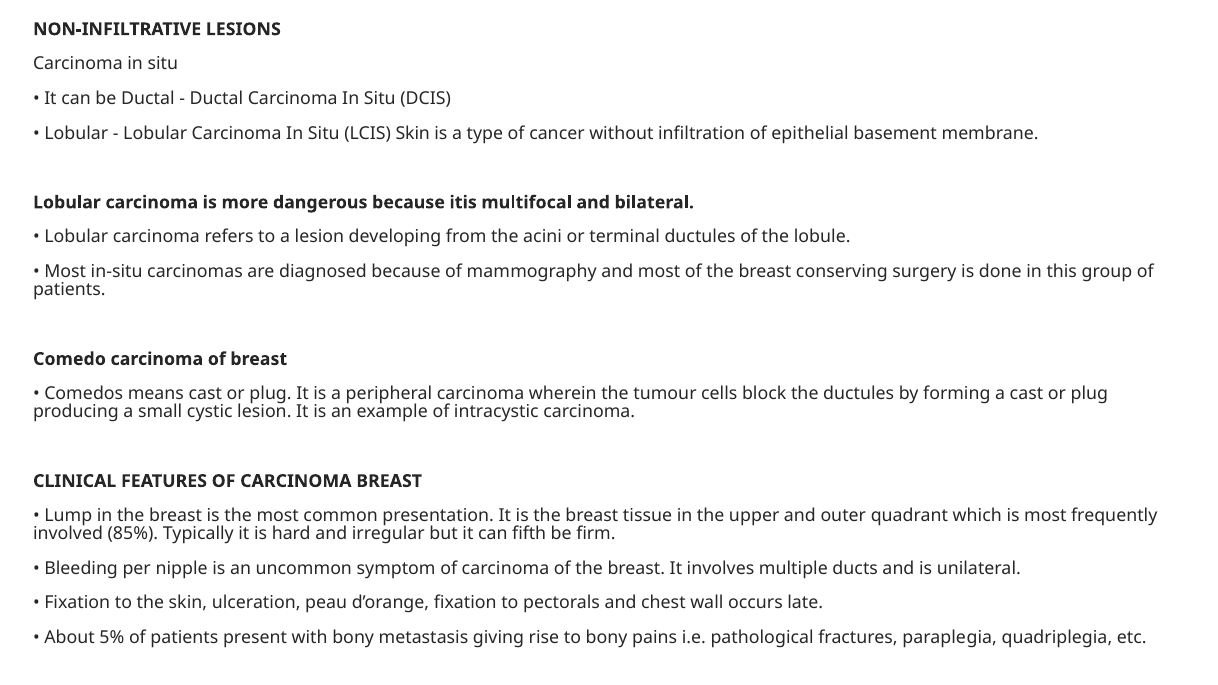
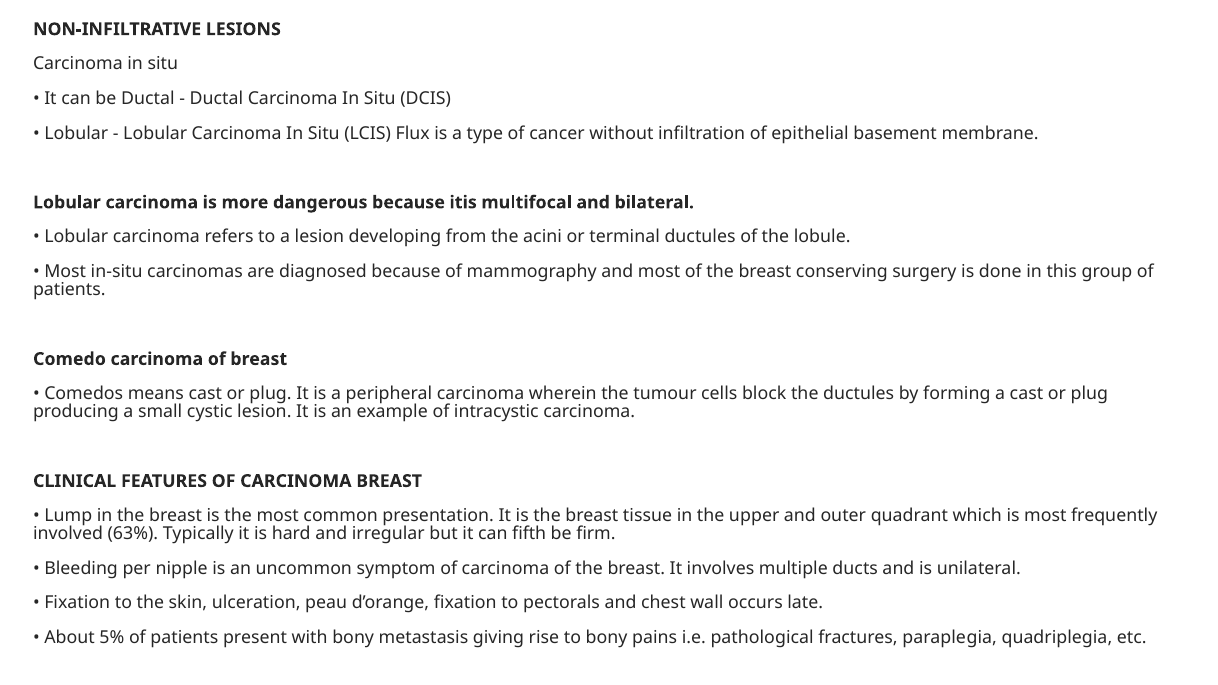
LCIS Skin: Skin -> Flux
85%: 85% -> 63%
